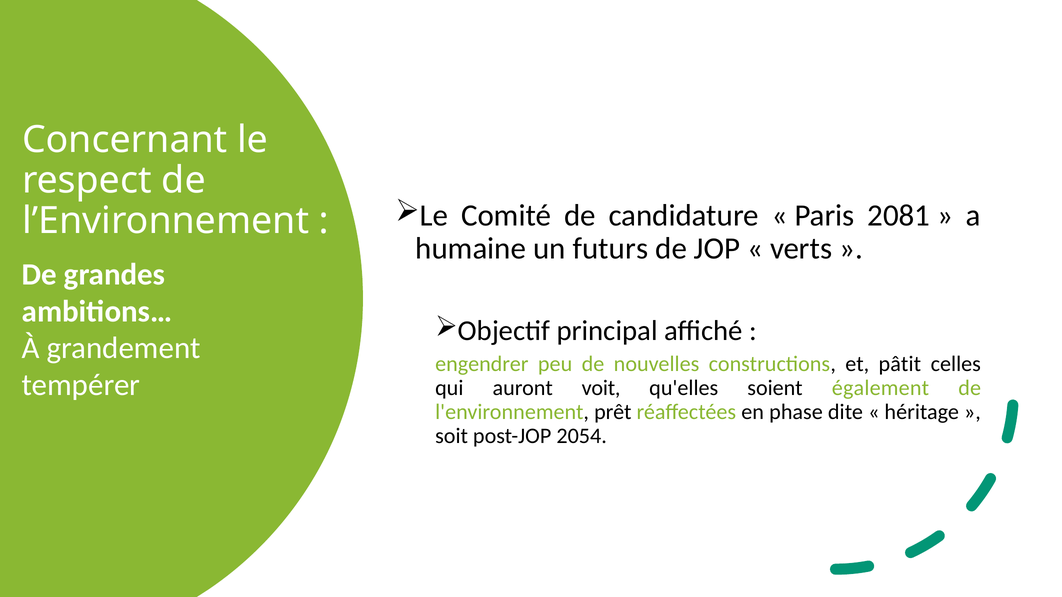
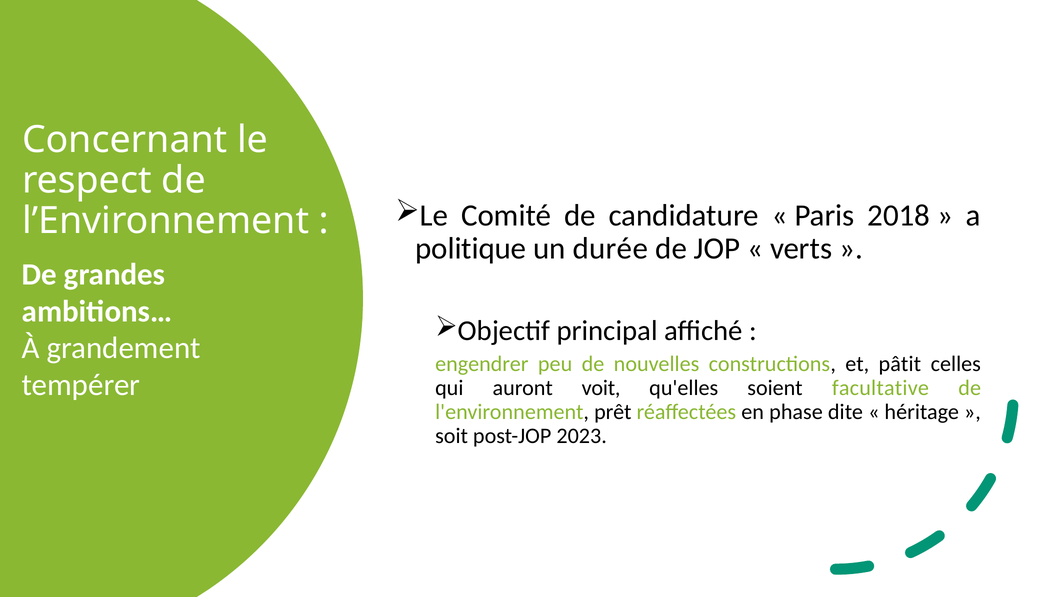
2081: 2081 -> 2018
humaine: humaine -> politique
futurs: futurs -> durée
également: également -> facultative
2054: 2054 -> 2023
